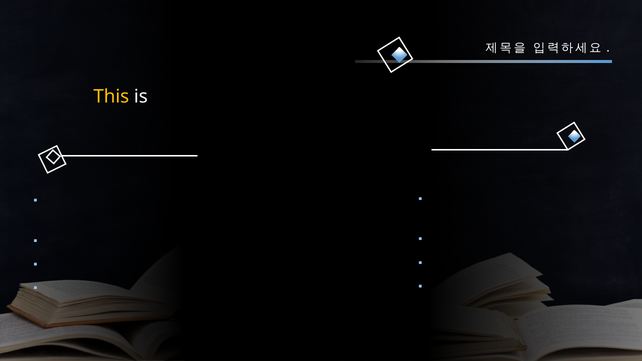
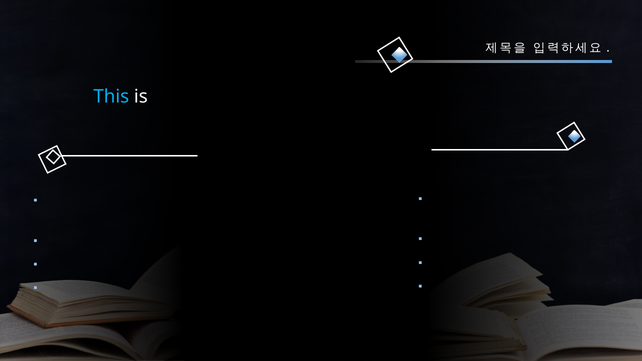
This colour: yellow -> light blue
